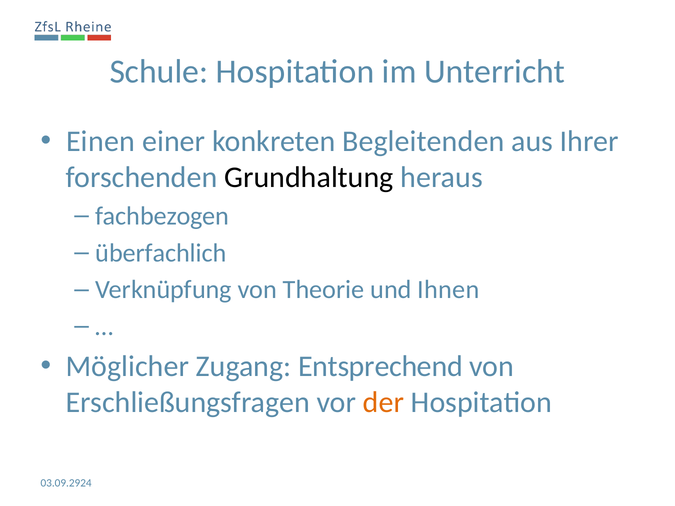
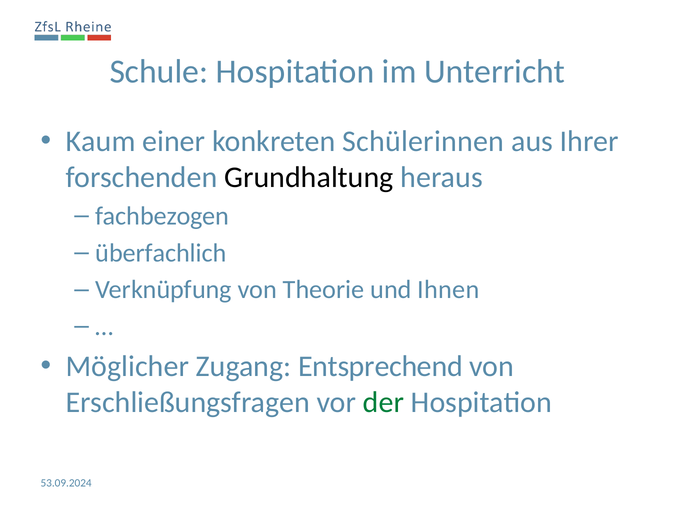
Einen: Einen -> Kaum
Begleitenden: Begleitenden -> Schülerinnen
der colour: orange -> green
03.09.2924: 03.09.2924 -> 53.09.2024
